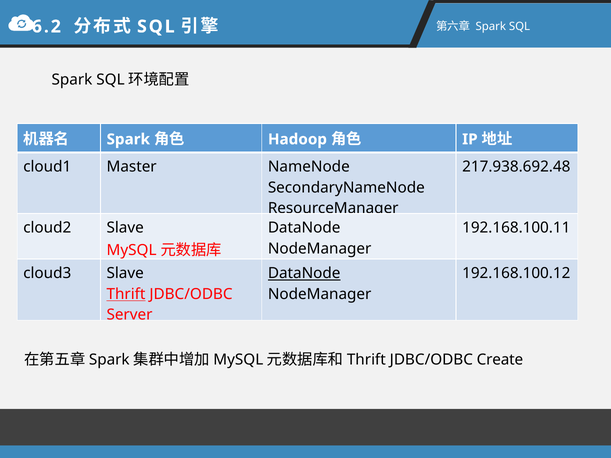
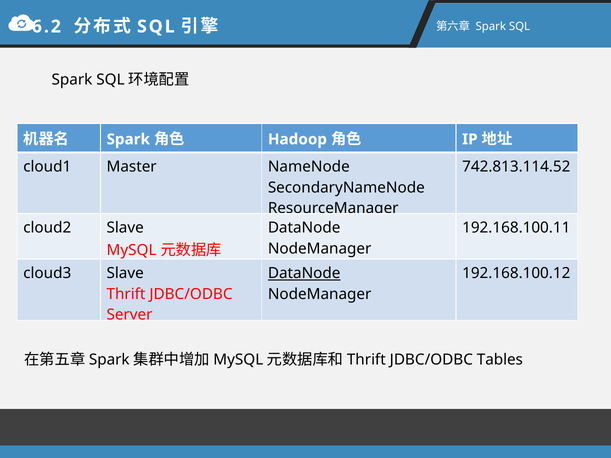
217.938.692.48: 217.938.692.48 -> 742.813.114.52
Thrift underline: present -> none
Create: Create -> Tables
